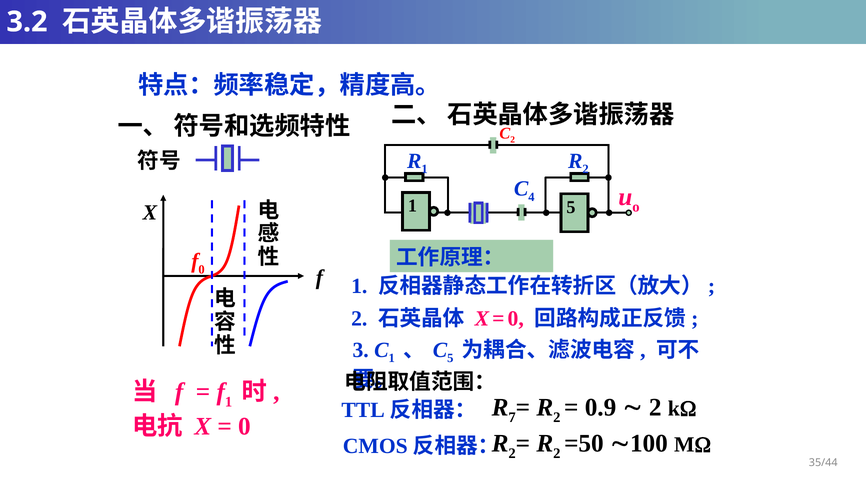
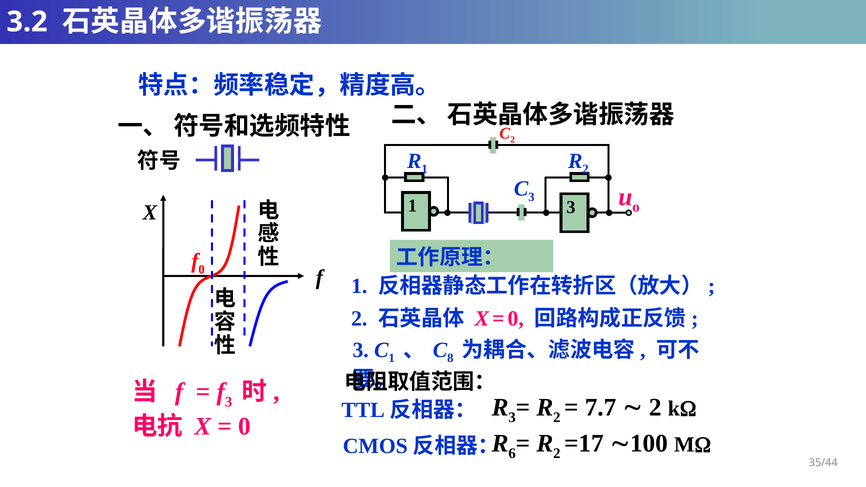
4 at (531, 197): 4 -> 3
1 5: 5 -> 3
5 at (450, 358): 5 -> 8
f 1: 1 -> 3
7 at (512, 417): 7 -> 3
0.9: 0.9 -> 7.7
2 at (512, 454): 2 -> 6
=50: =50 -> =17
